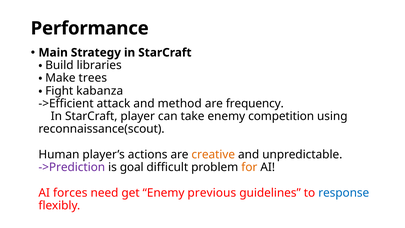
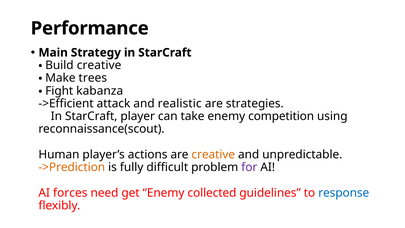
libraries at (99, 65): libraries -> creative
method: method -> realistic
frequency: frequency -> strategies
->Prediction colour: purple -> orange
goal: goal -> fully
for colour: orange -> purple
previous: previous -> collected
